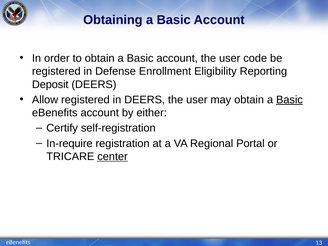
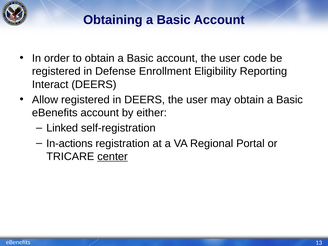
Deposit: Deposit -> Interact
Basic at (289, 100) underline: present -> none
Certify: Certify -> Linked
In-require: In-require -> In-actions
